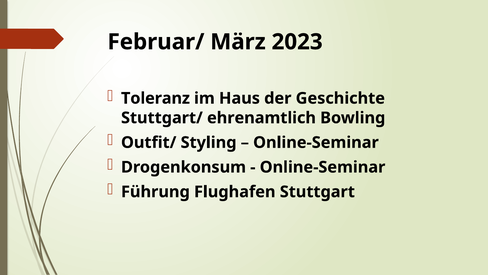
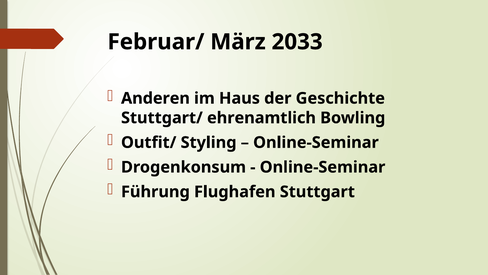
2023: 2023 -> 2033
Toleranz: Toleranz -> Anderen
